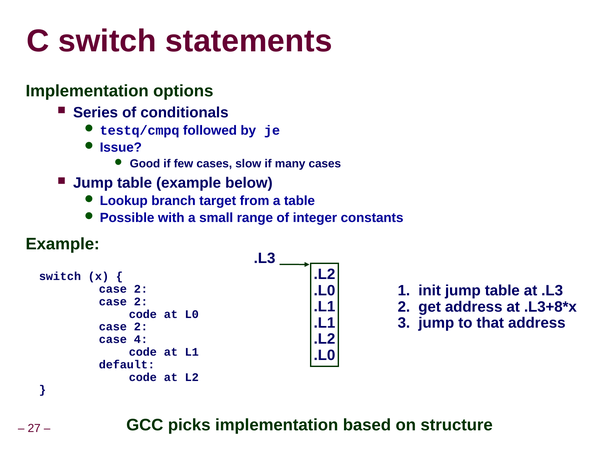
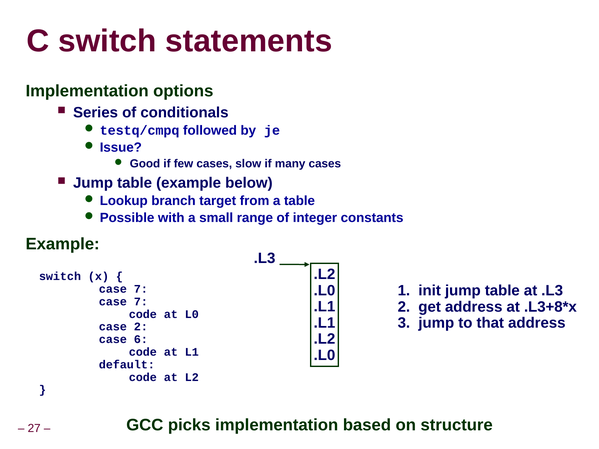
2 at (141, 289): 2 -> 7
2 at (141, 302): 2 -> 7
4: 4 -> 6
